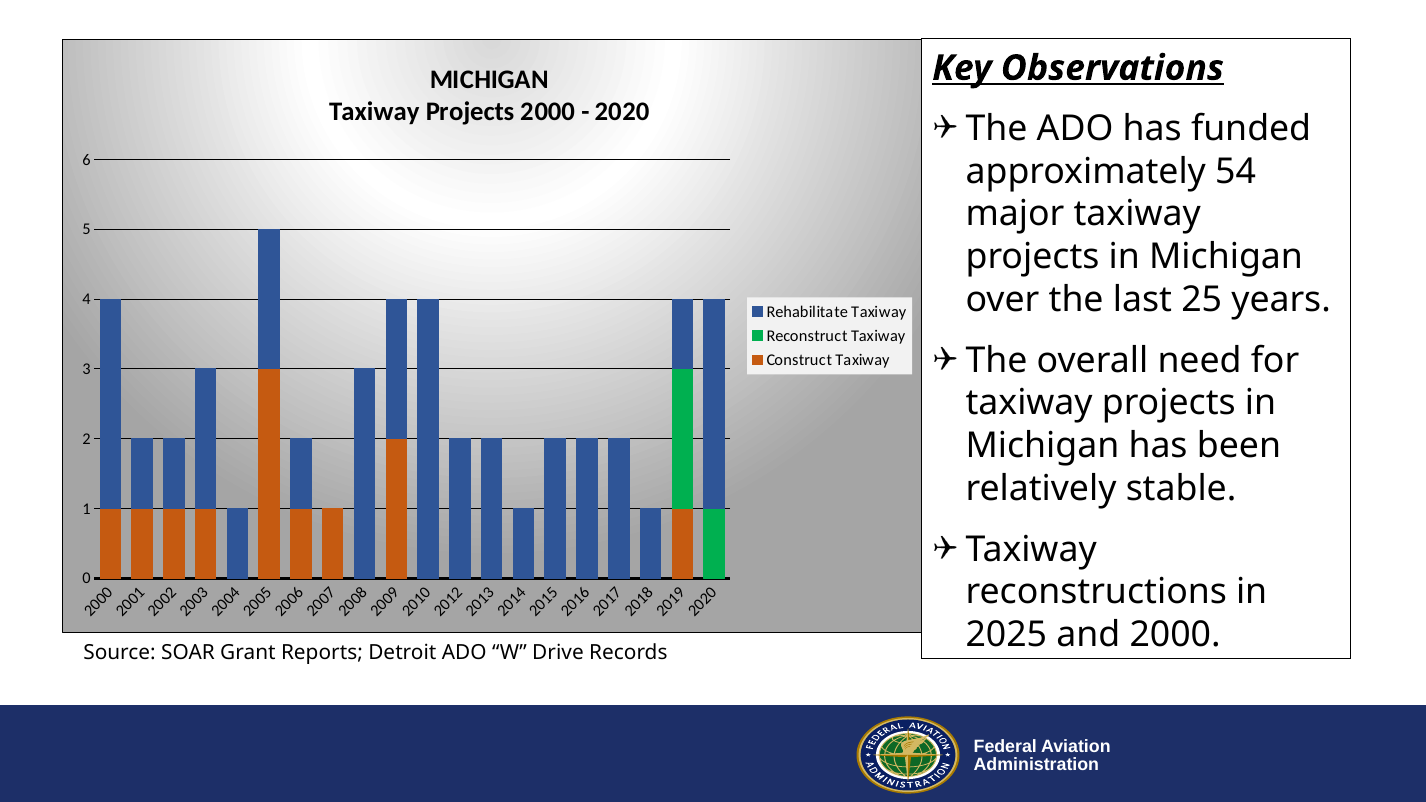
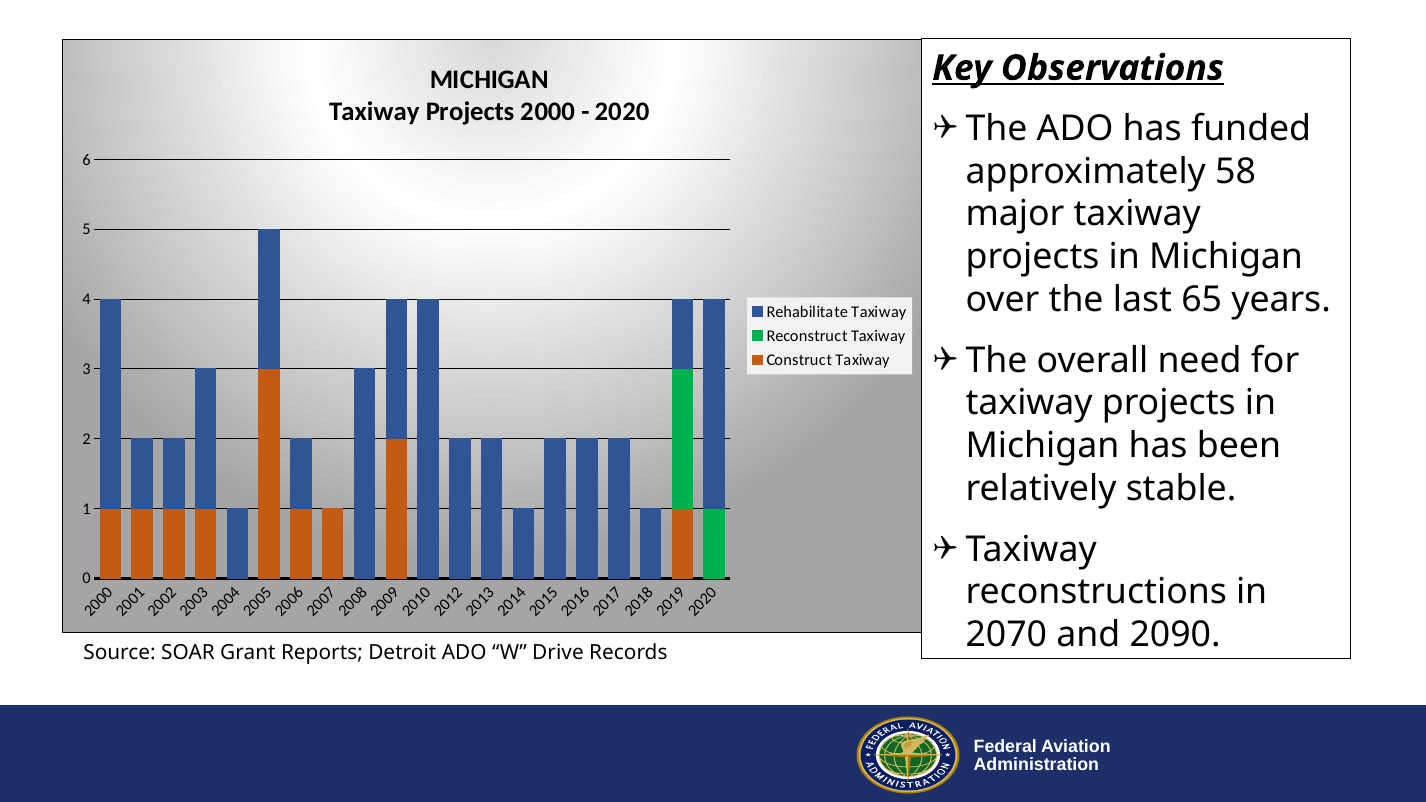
54: 54 -> 58
25: 25 -> 65
2025: 2025 -> 2070
and 2000: 2000 -> 2090
